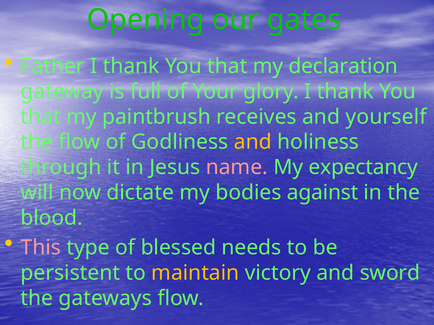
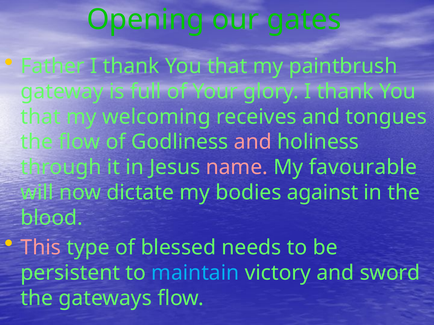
declaration: declaration -> paintbrush
paintbrush: paintbrush -> welcoming
yourself: yourself -> tongues
and at (253, 142) colour: yellow -> pink
expectancy: expectancy -> favourable
maintain colour: yellow -> light blue
